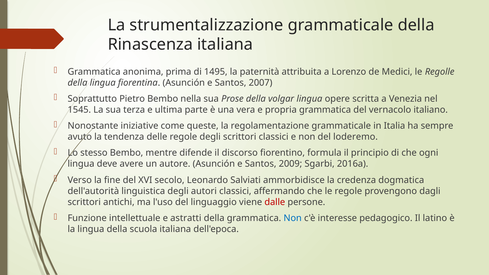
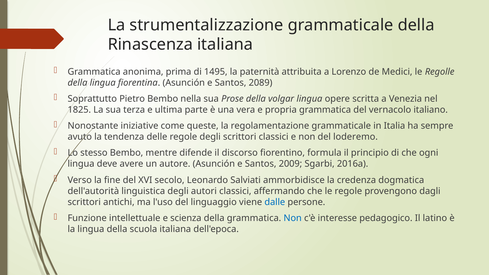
2007: 2007 -> 2089
1545: 1545 -> 1825
dalle colour: red -> blue
astratti: astratti -> scienza
